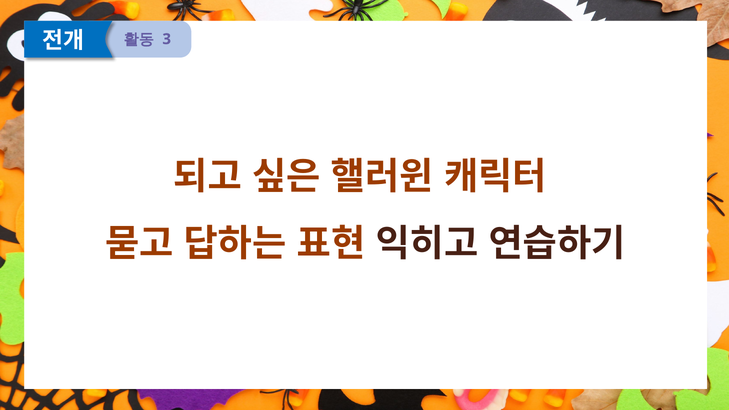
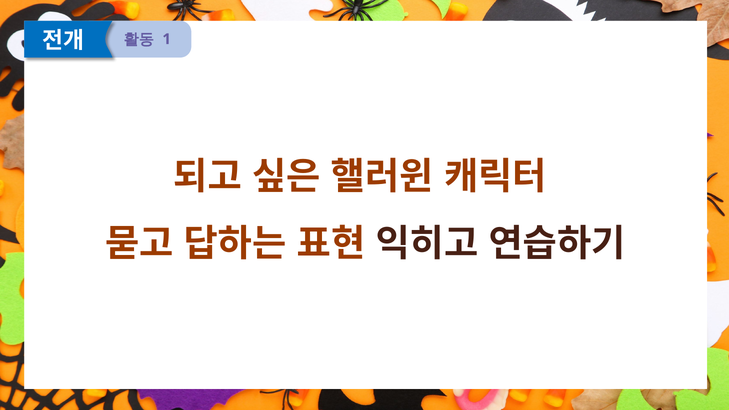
3: 3 -> 1
